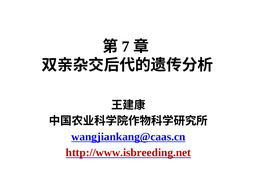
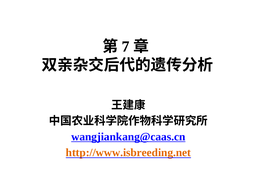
http://www.isbreeding.net colour: red -> orange
